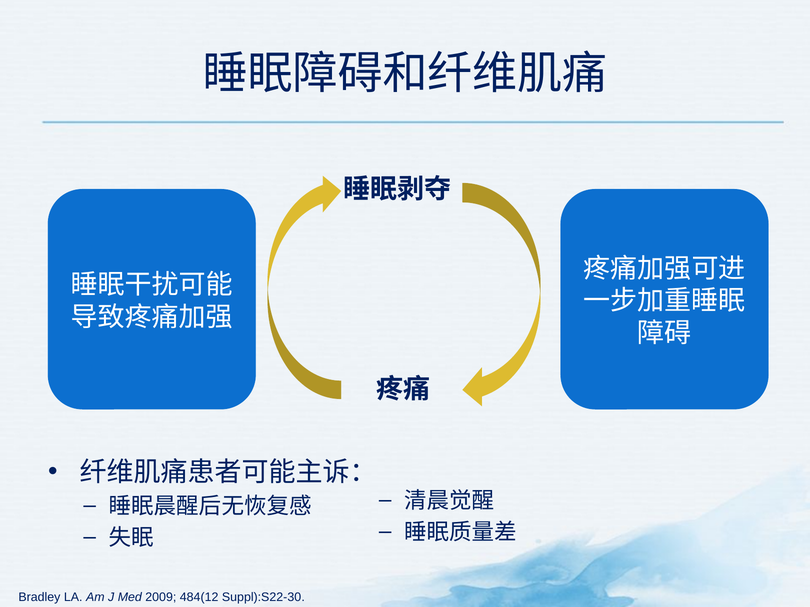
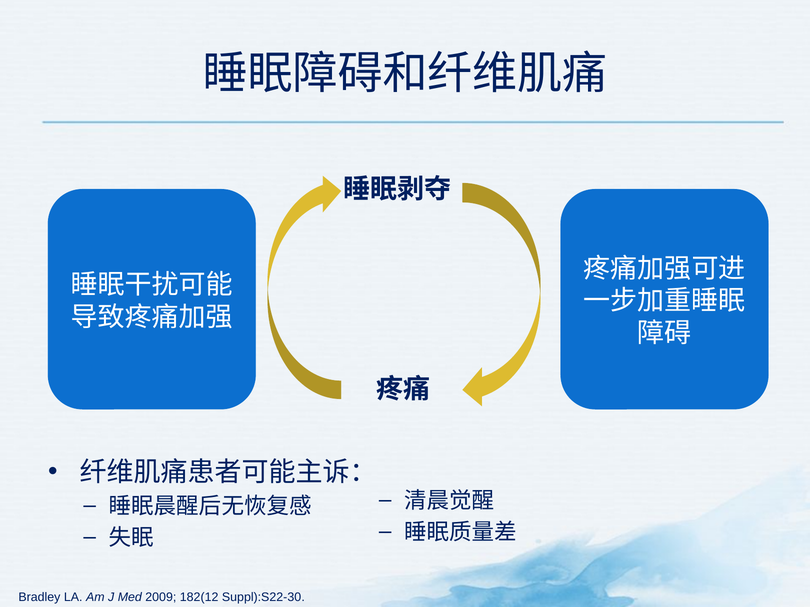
484(12: 484(12 -> 182(12
